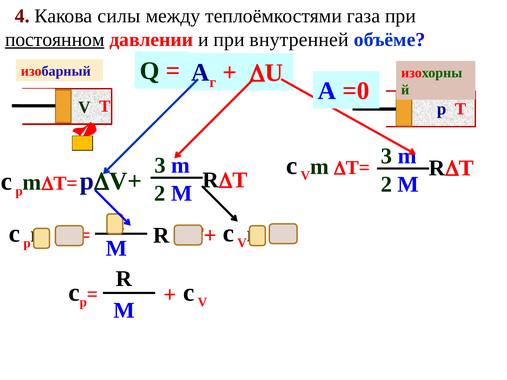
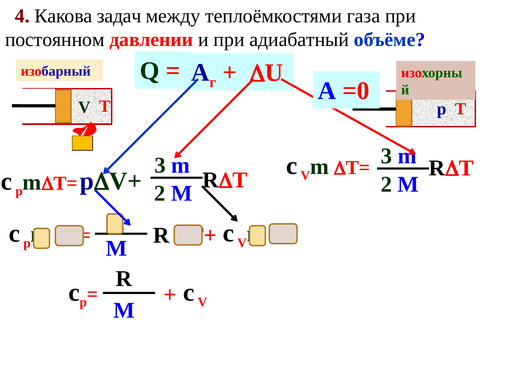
силы: силы -> задач
постоянном underline: present -> none
внутренней: внутренней -> адиабатный
